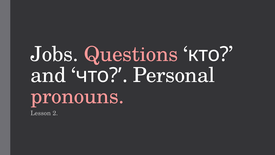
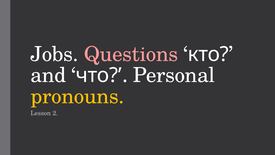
pronouns colour: pink -> yellow
